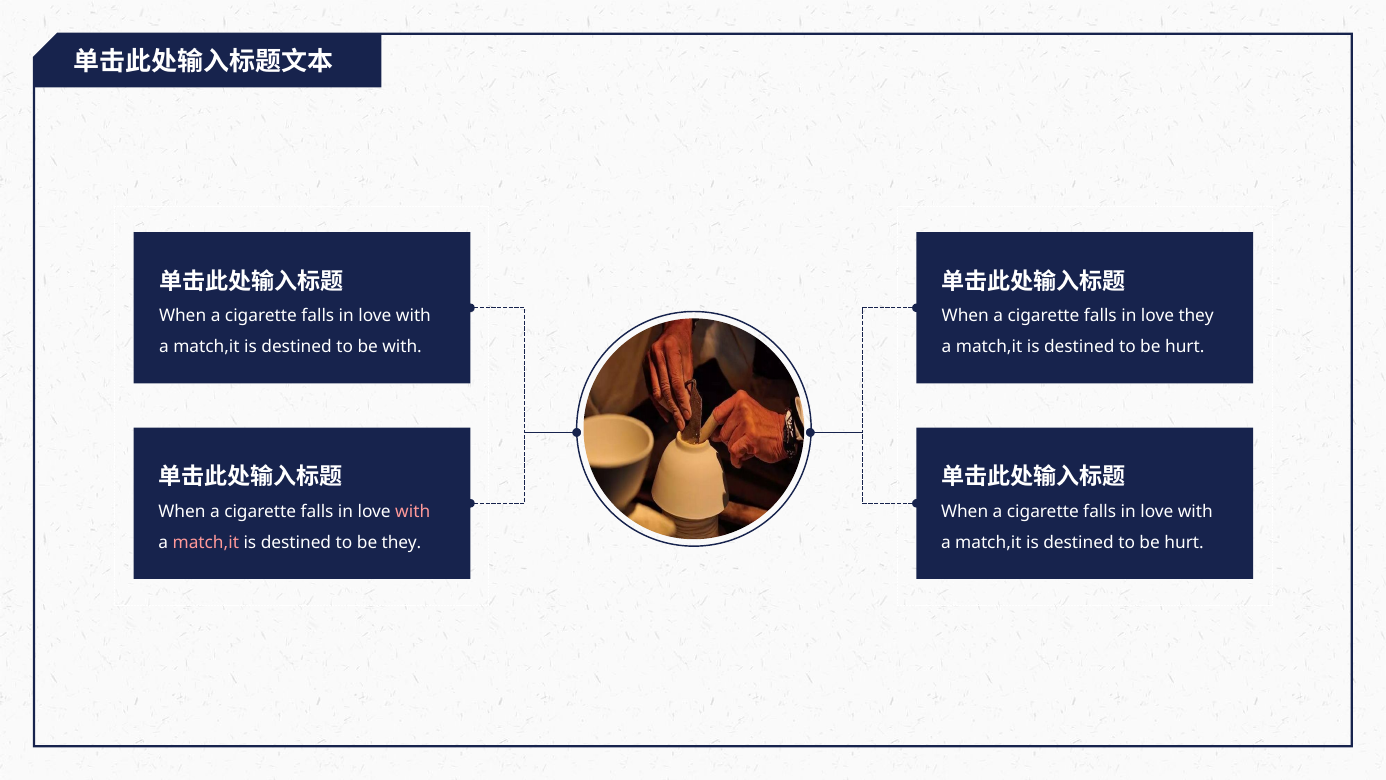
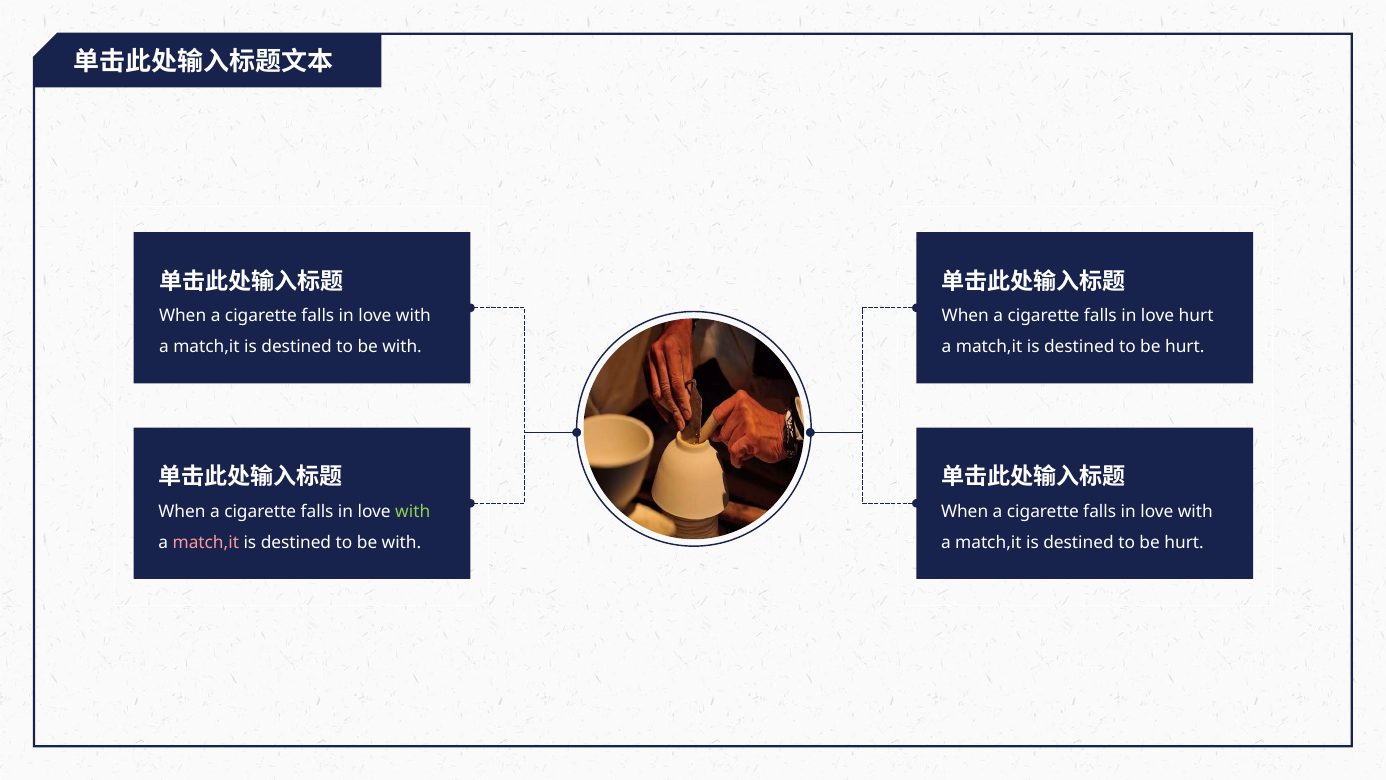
love they: they -> hurt
with at (413, 511) colour: pink -> light green
they at (401, 542): they -> with
